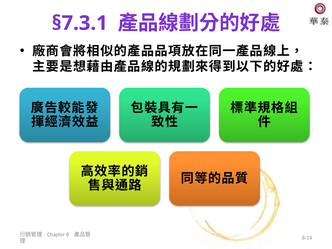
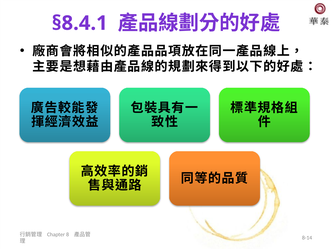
§7.3.1: §7.3.1 -> §8.4.1
